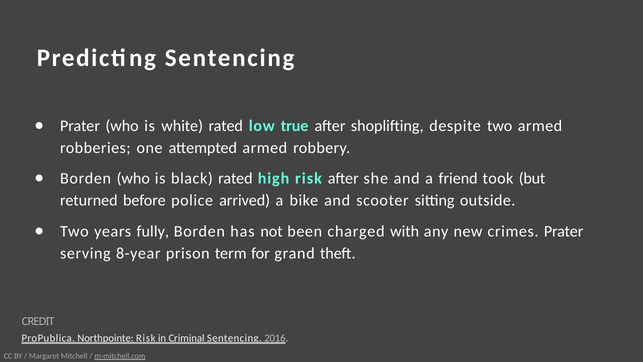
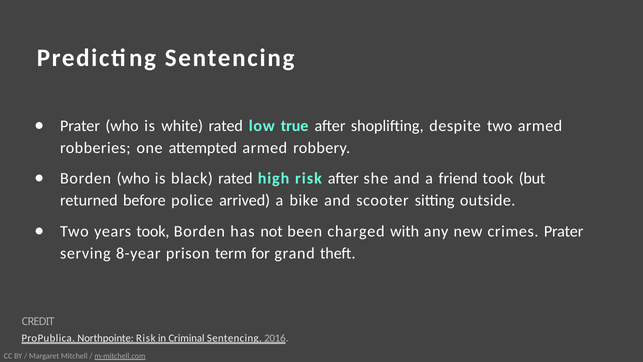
years fully: fully -> took
